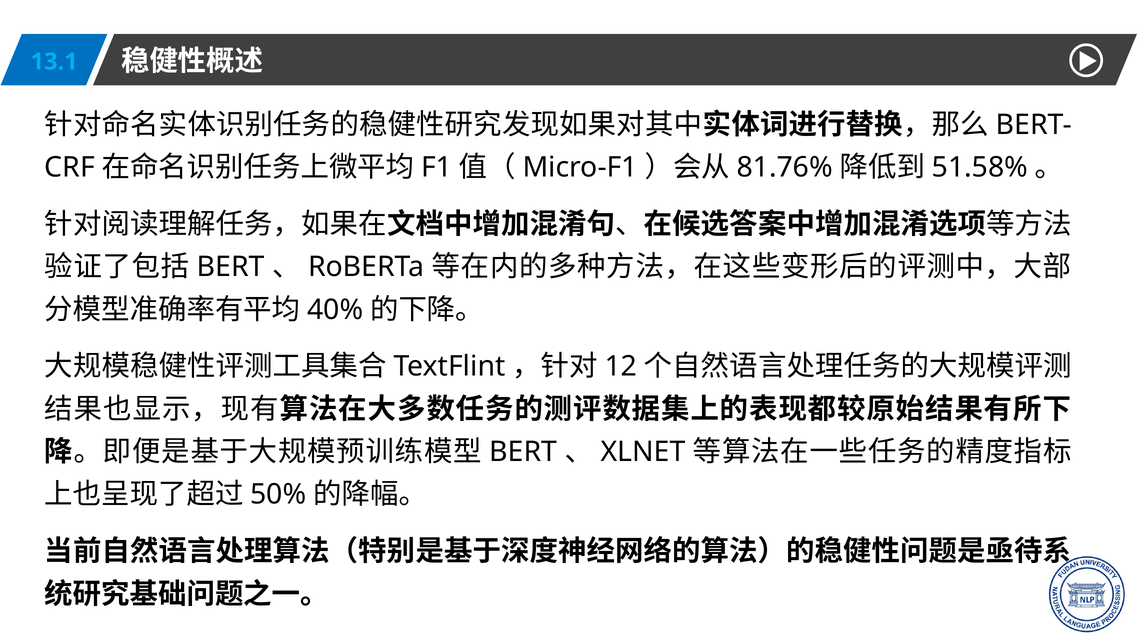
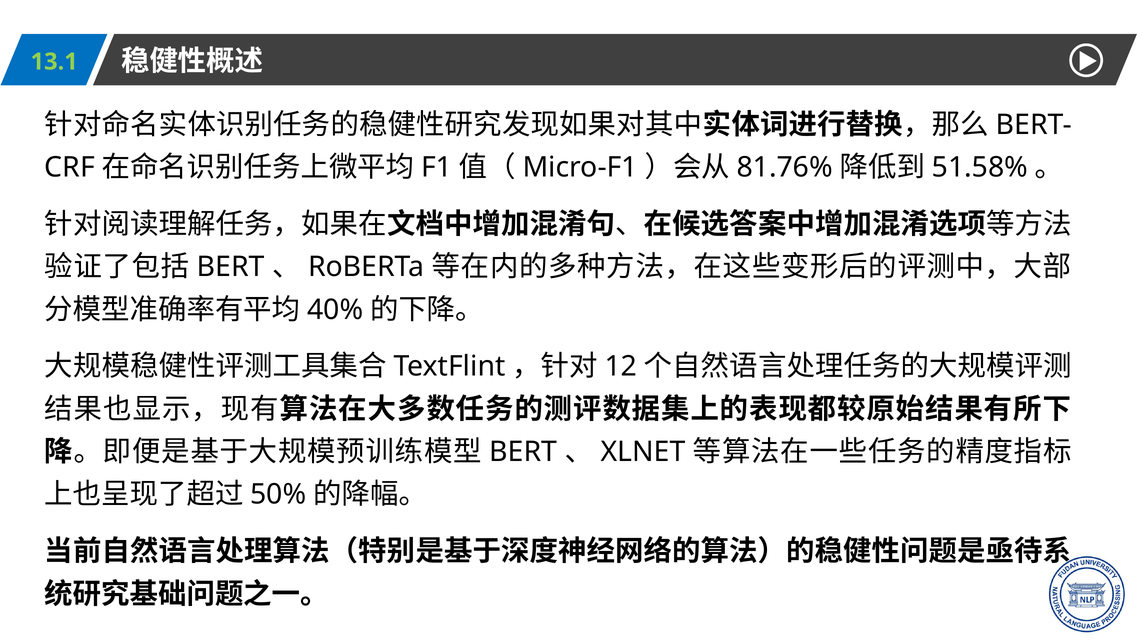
13.1 colour: light blue -> light green
